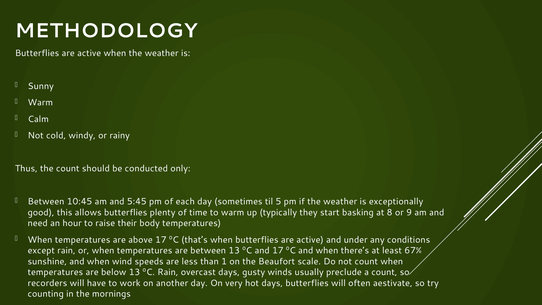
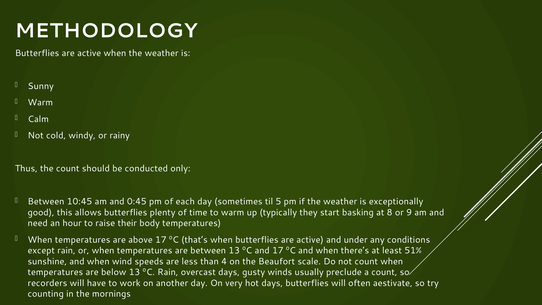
5:45: 5:45 -> 0:45
67%: 67% -> 51%
1: 1 -> 4
